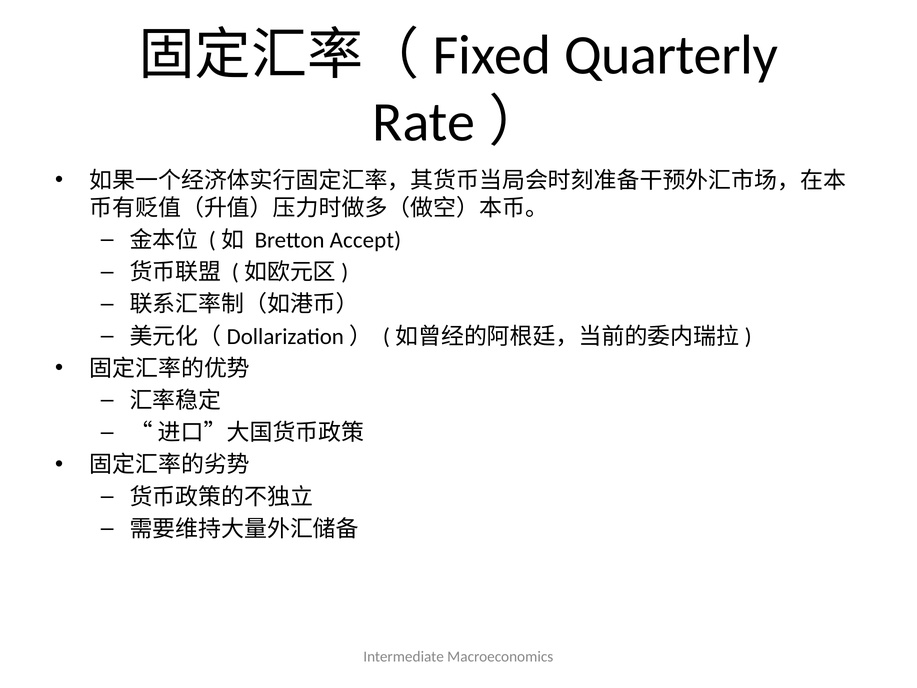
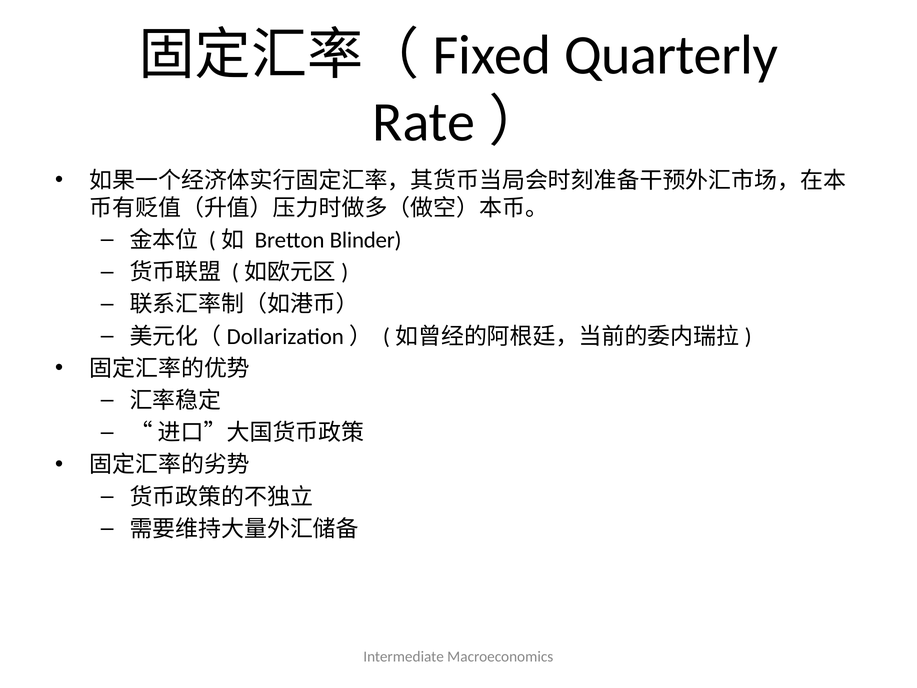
Accept: Accept -> Blinder
